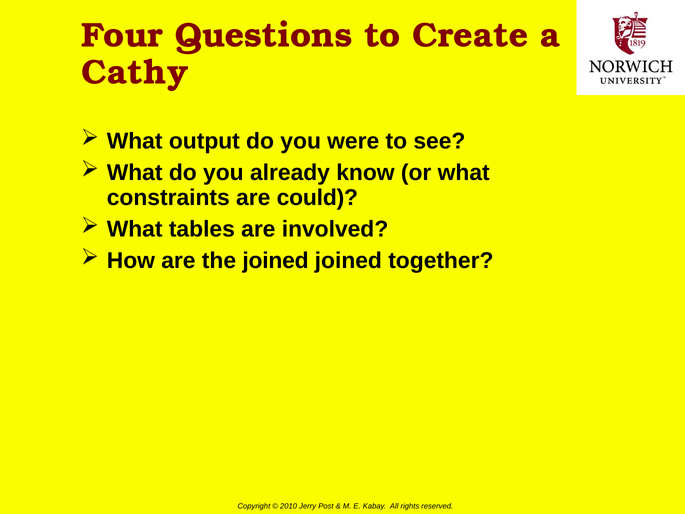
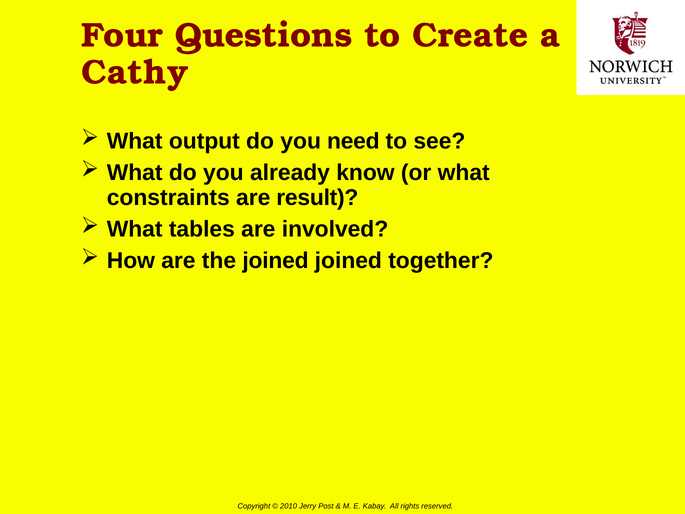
were: were -> need
could: could -> result
